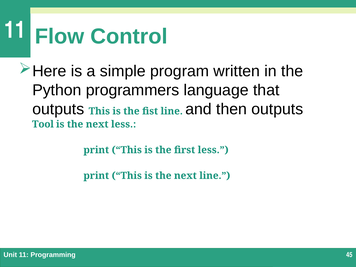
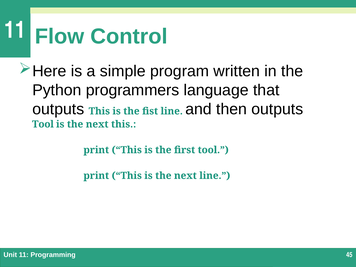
next less: less -> this
first less: less -> tool
